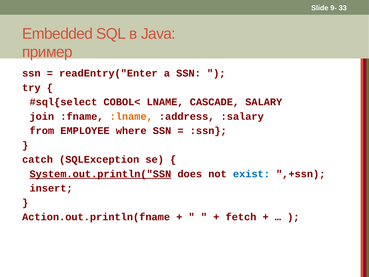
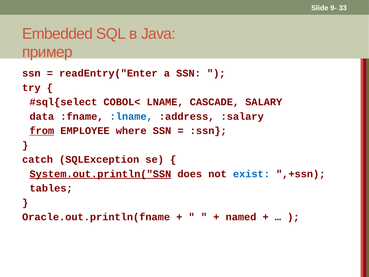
join: join -> data
:lname colour: orange -> blue
from underline: none -> present
insert: insert -> tables
Action.out.println(fname: Action.out.println(fname -> Oracle.out.println(fname
fetch: fetch -> named
